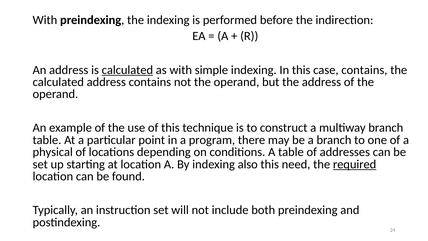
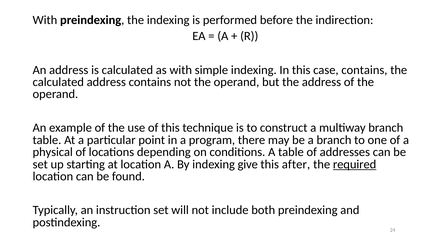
calculated at (127, 70) underline: present -> none
also: also -> give
need: need -> after
